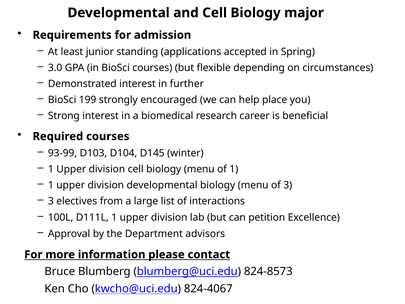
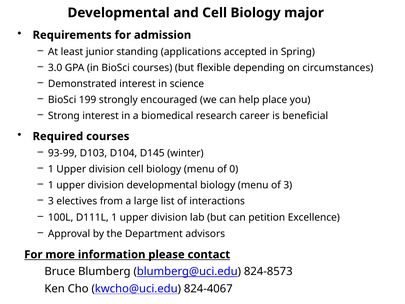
further: further -> science
of 1: 1 -> 0
